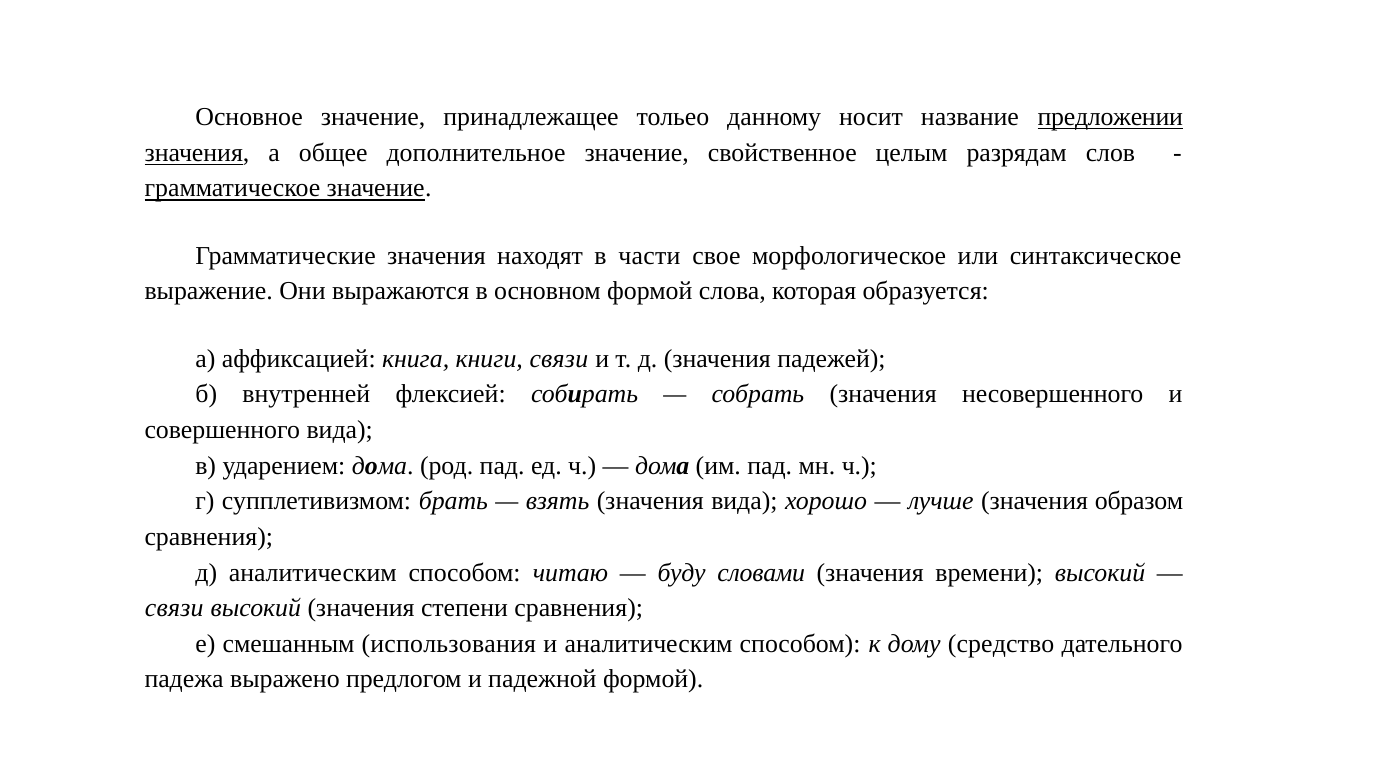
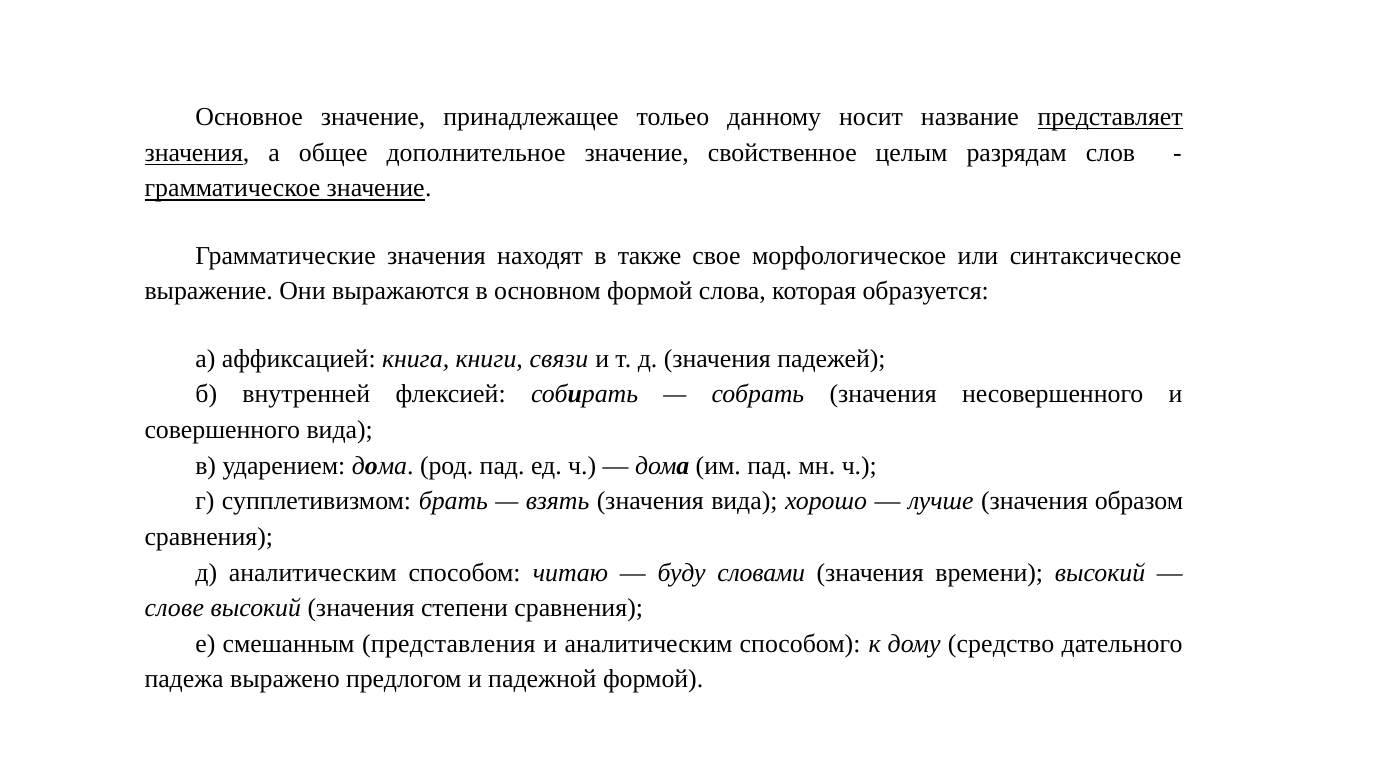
предложении: предложении -> представляет
части: части -> также
связи at (174, 608): связи -> слове
использования: использования -> представления
